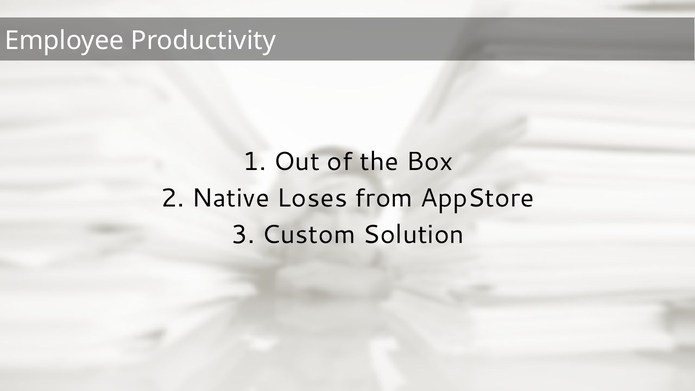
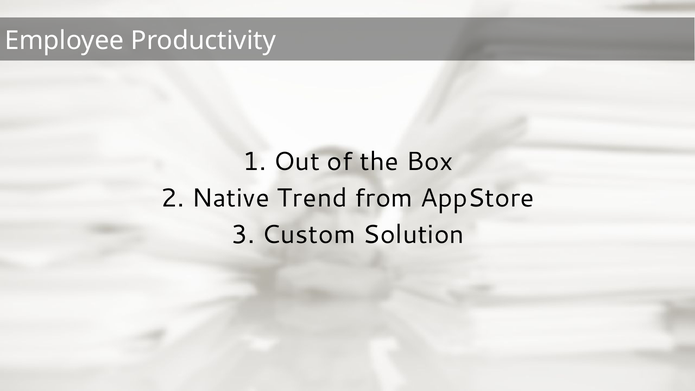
Loses: Loses -> Trend
